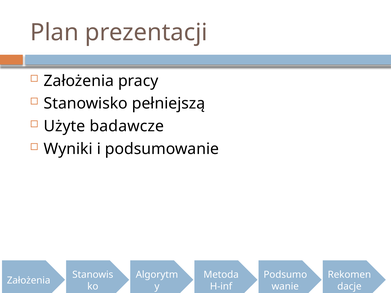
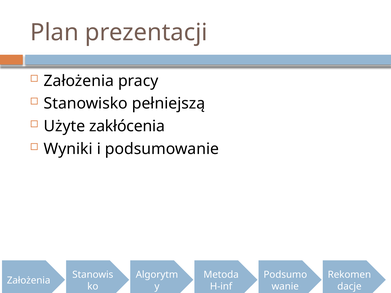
badawcze: badawcze -> zakłócenia
